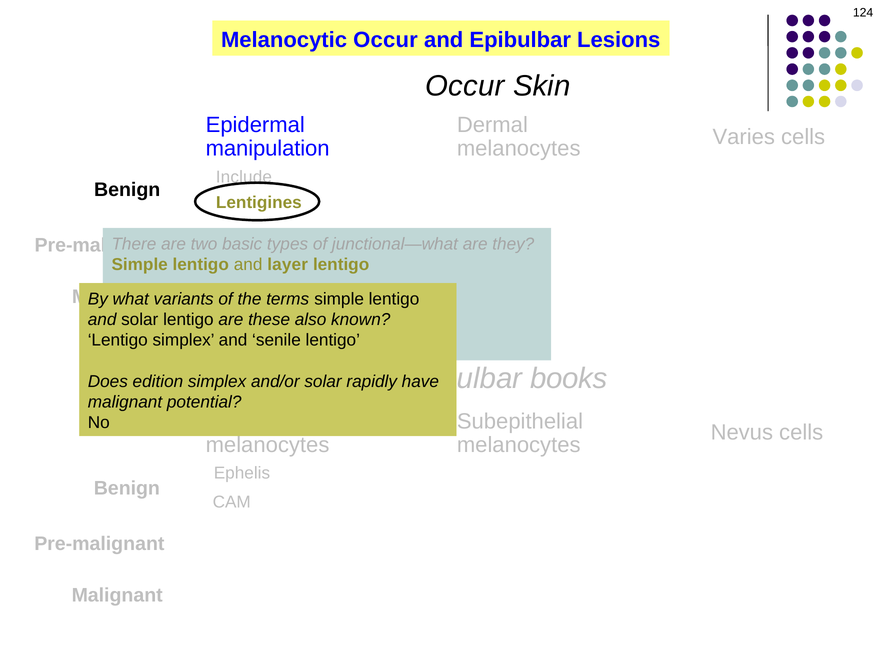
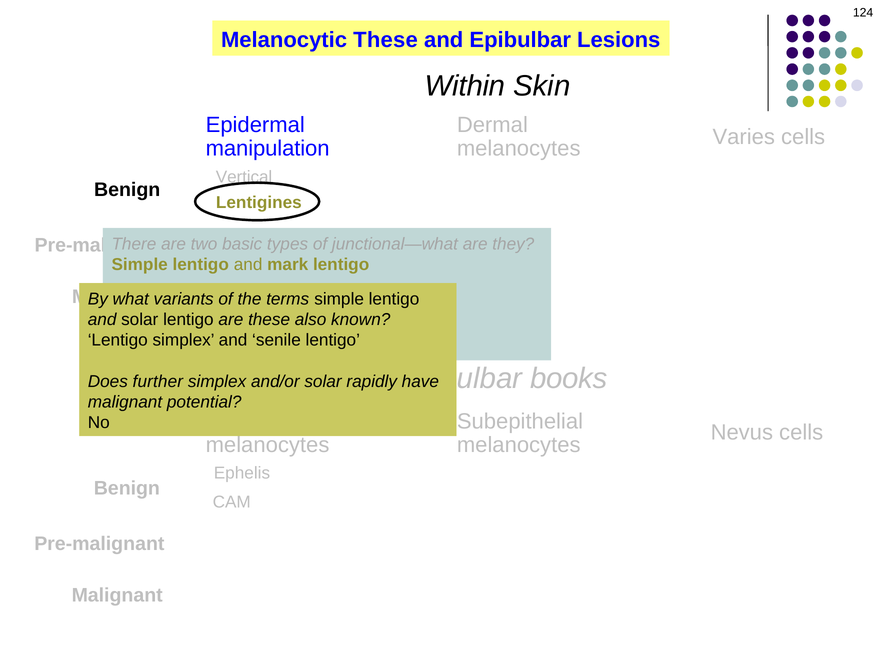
Melanocytic Occur: Occur -> These
Occur at (465, 86): Occur -> Within
Include: Include -> Vertical
layer: layer -> mark
edition: edition -> further
